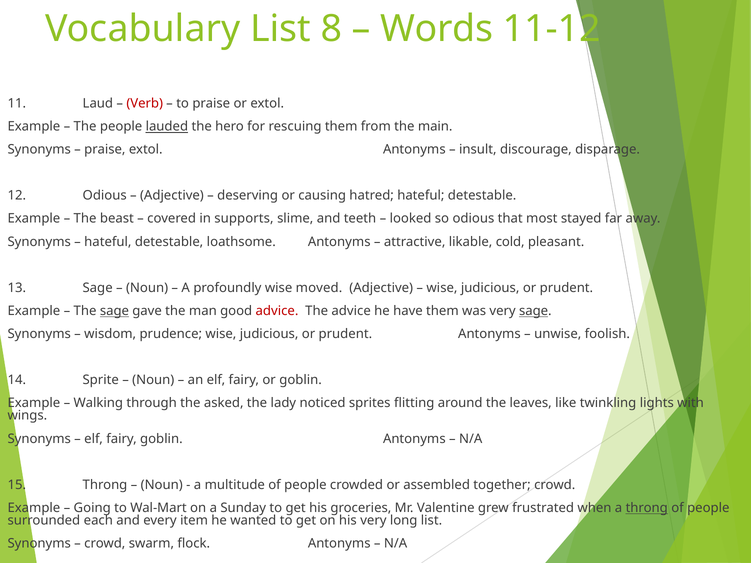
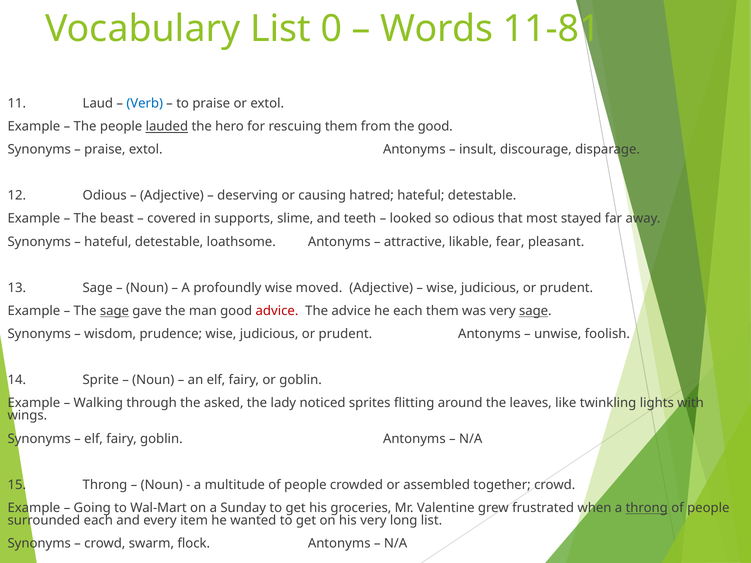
8: 8 -> 0
11-12: 11-12 -> 11-81
Verb colour: red -> blue
the main: main -> good
cold: cold -> fear
he have: have -> each
